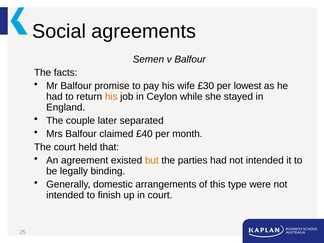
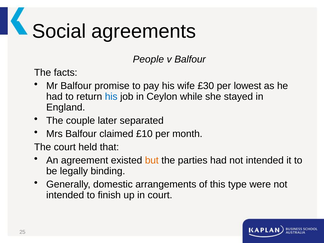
Semen: Semen -> People
his at (111, 97) colour: orange -> blue
£40: £40 -> £10
